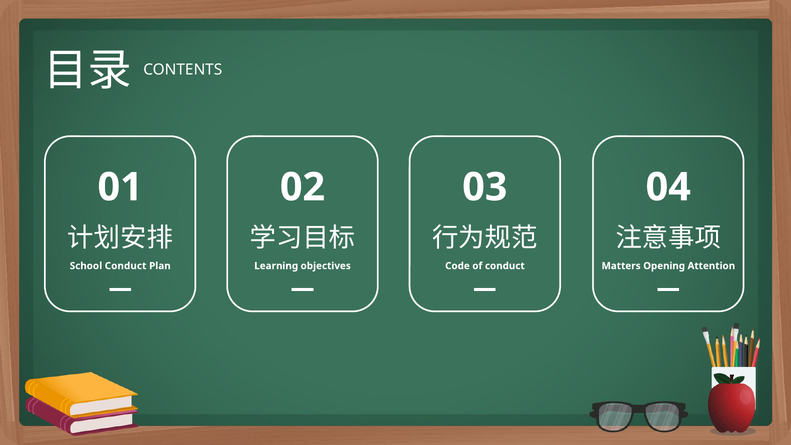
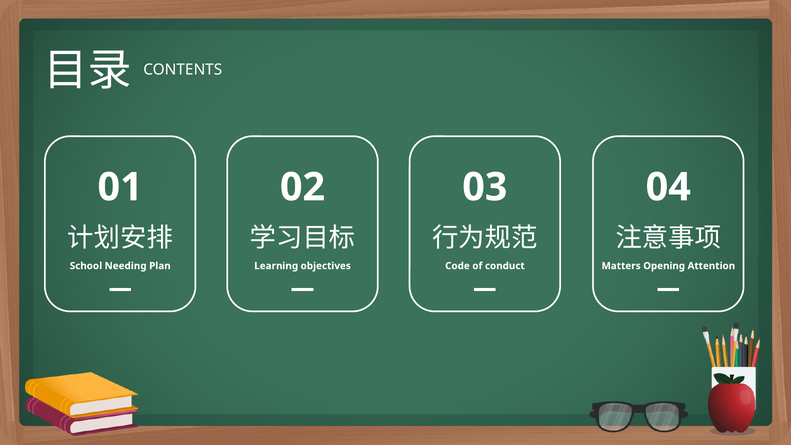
School Conduct: Conduct -> Needing
